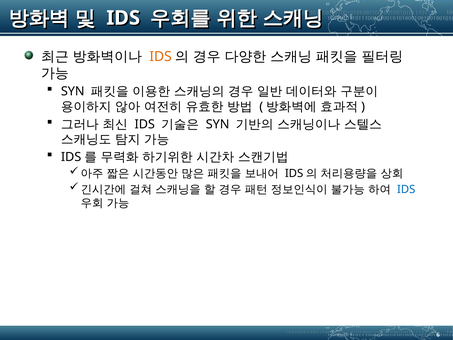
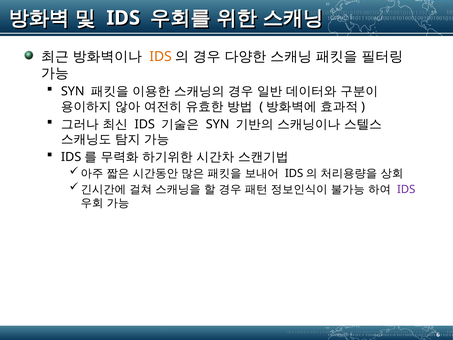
IDS at (406, 189) colour: blue -> purple
